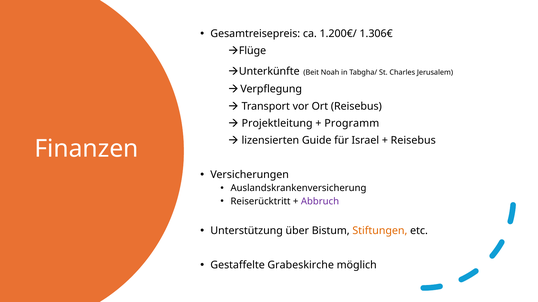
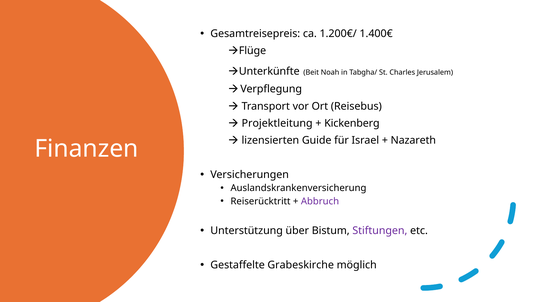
1.306€: 1.306€ -> 1.400€
Programm: Programm -> Kickenberg
Reisebus at (413, 141): Reisebus -> Nazareth
Stiftungen colour: orange -> purple
